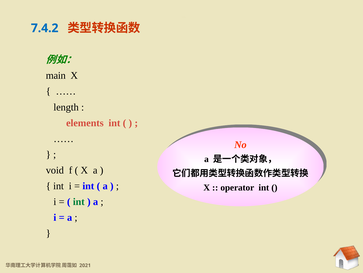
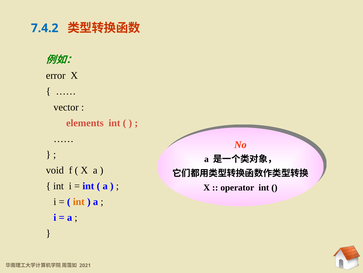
main: main -> error
length: length -> vector
int at (79, 201) colour: green -> orange
